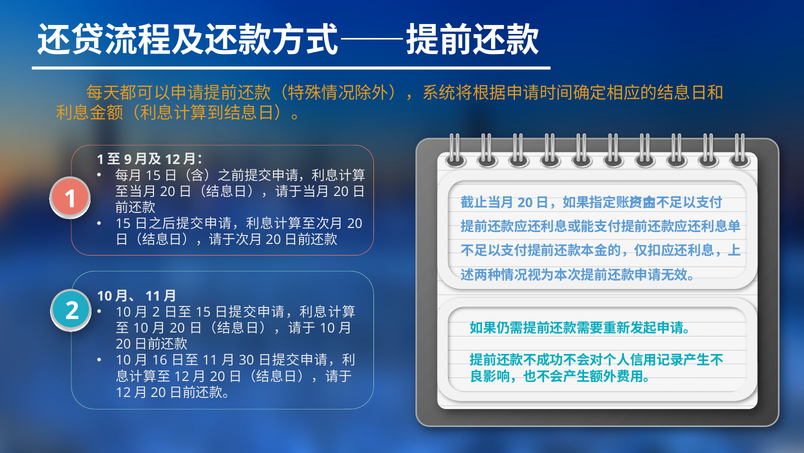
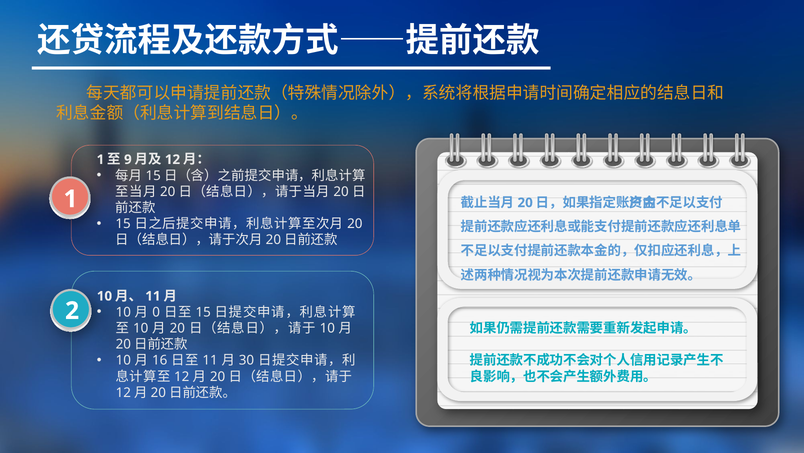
2 at (156, 312): 2 -> 0
